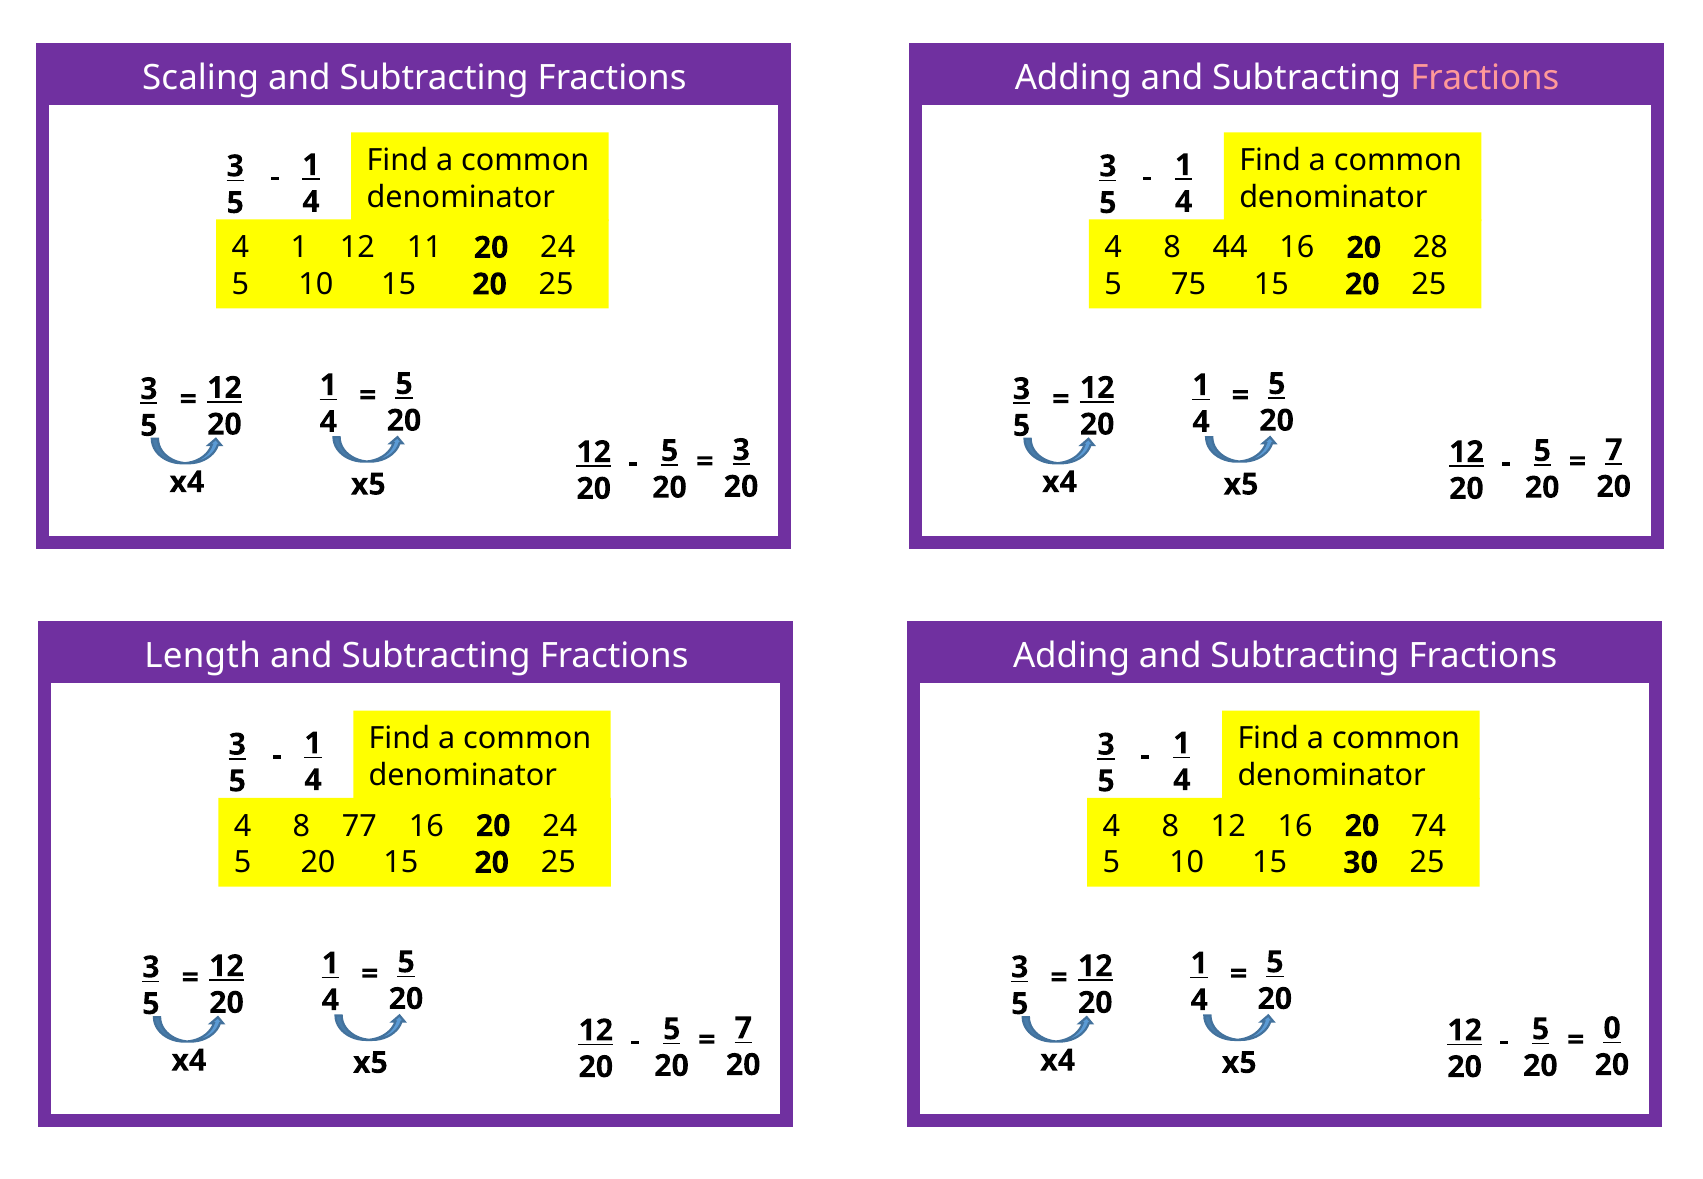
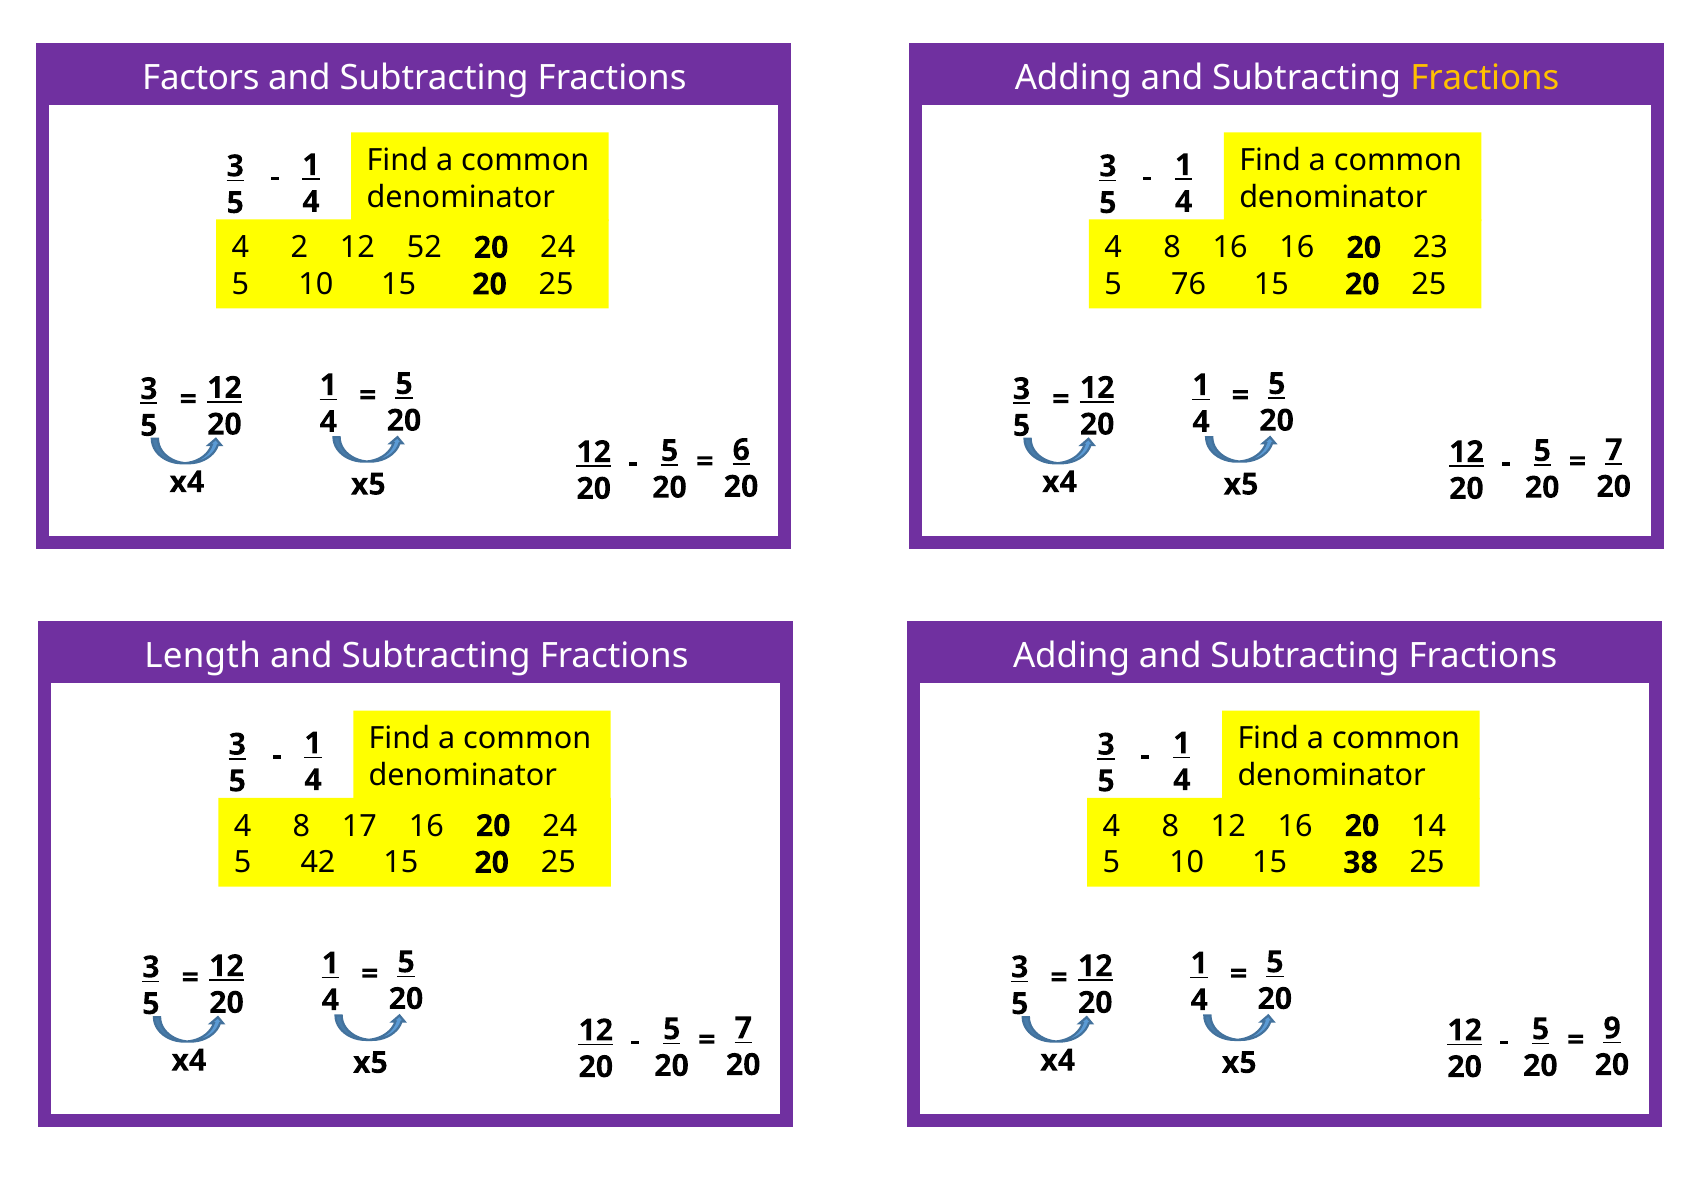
Scaling at (201, 78): Scaling -> Factors
Fractions at (1485, 78) colour: pink -> yellow
4 1: 1 -> 2
11: 11 -> 52
8 44: 44 -> 16
28: 28 -> 23
75: 75 -> 76
3 at (741, 450): 3 -> 6
77: 77 -> 17
74: 74 -> 14
20 at (318, 863): 20 -> 42
30: 30 -> 38
0: 0 -> 9
